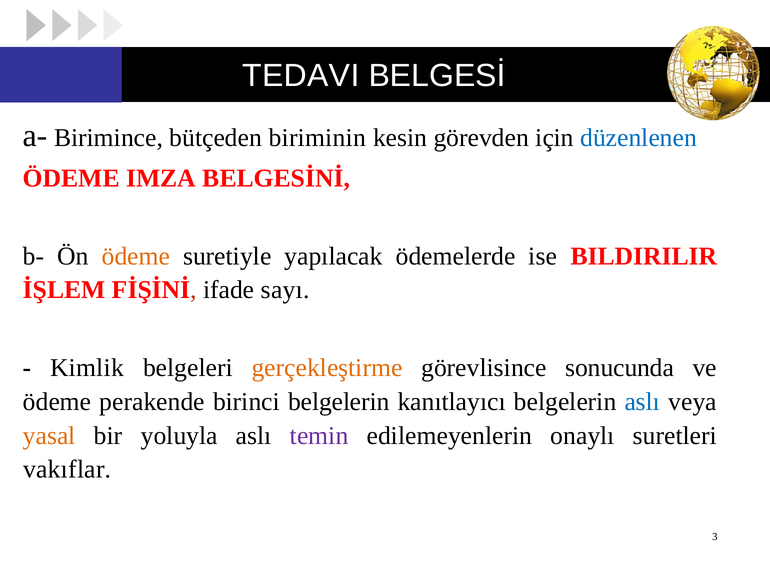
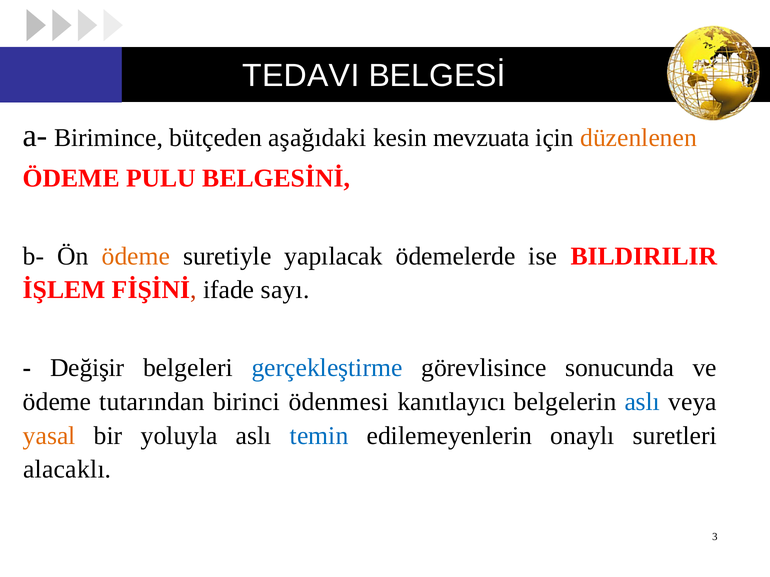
biriminin: biriminin -> aşağıdaki
görevden: görevden -> mevzuata
düzenlenen colour: blue -> orange
IMZA: IMZA -> PULU
Kimlik: Kimlik -> Değişir
gerçekleştirme colour: orange -> blue
perakende: perakende -> tutarından
birinci belgelerin: belgelerin -> ödenmesi
temin colour: purple -> blue
vakıflar: vakıflar -> alacaklı
